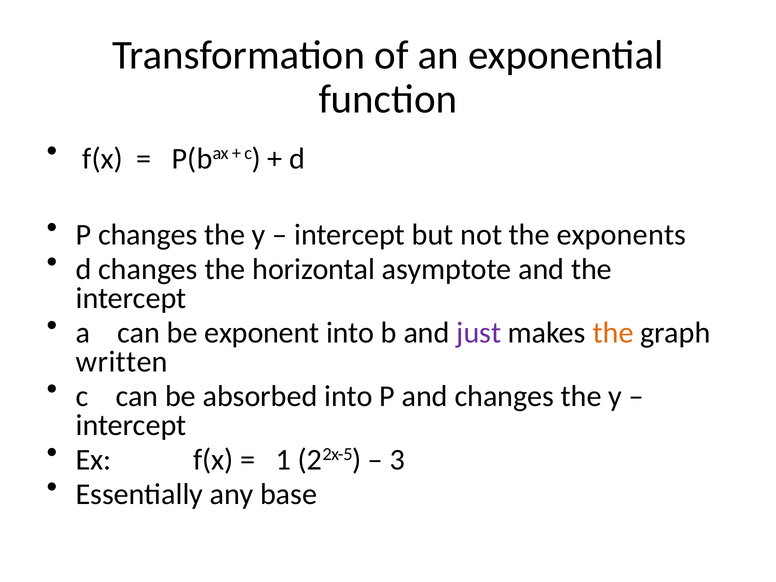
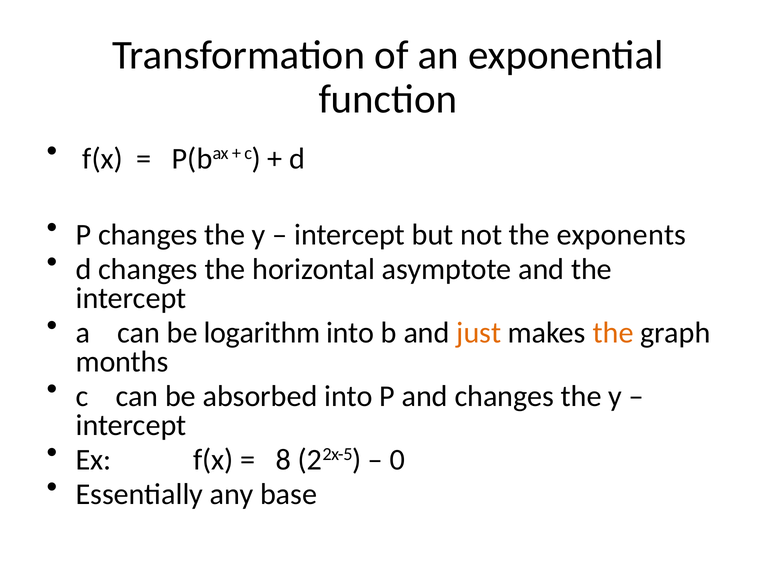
exponent: exponent -> logarithm
just colour: purple -> orange
written: written -> months
1: 1 -> 8
3: 3 -> 0
